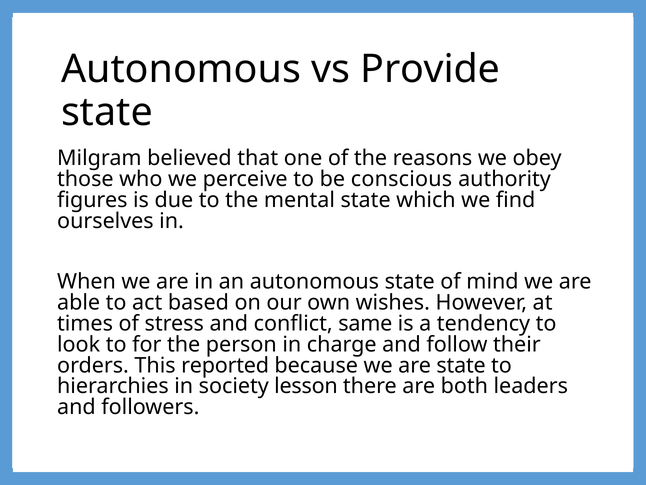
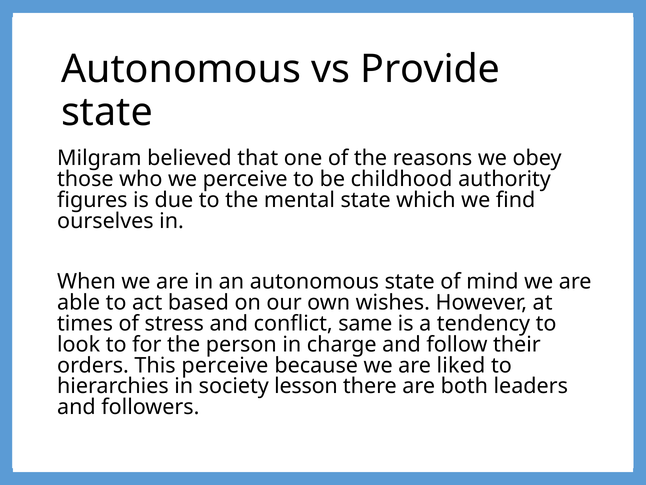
conscious: conscious -> childhood
This reported: reported -> perceive
are state: state -> liked
